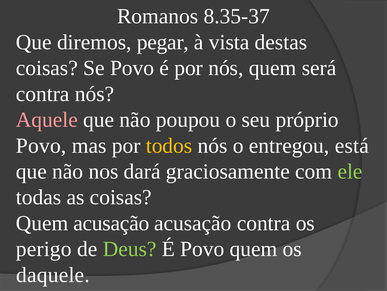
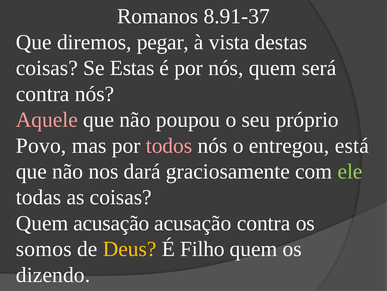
8.35-37: 8.35-37 -> 8.91-37
Se Povo: Povo -> Estas
todos colour: yellow -> pink
perigo: perigo -> somos
Deus colour: light green -> yellow
É Povo: Povo -> Filho
daquele: daquele -> dizendo
